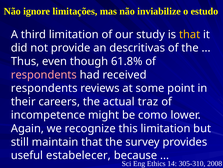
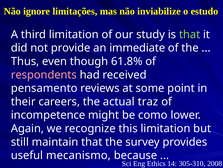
that at (190, 34) colour: yellow -> light green
descritivas: descritivas -> immediate
respondents at (44, 88): respondents -> pensamento
estabelecer: estabelecer -> mecanismo
